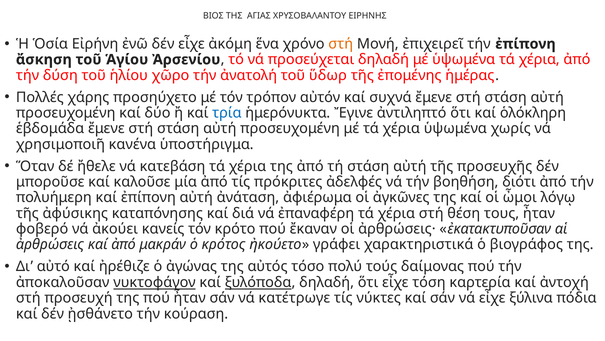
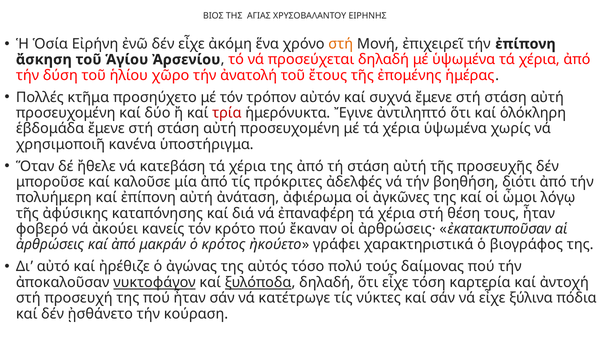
ὕδωρ: ὕδωρ -> ἔτους
χάρης: χάρης -> κτῆμα
τρία colour: blue -> red
